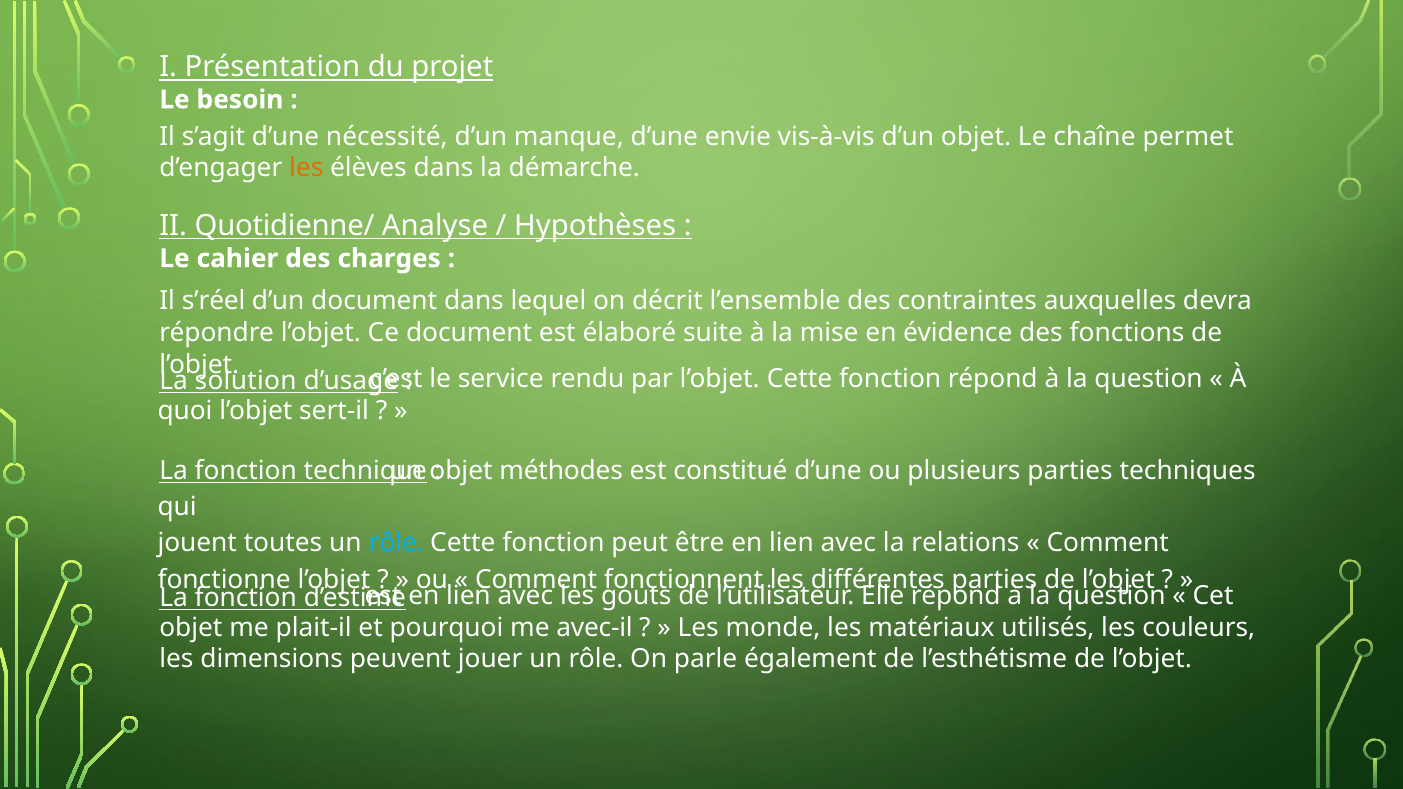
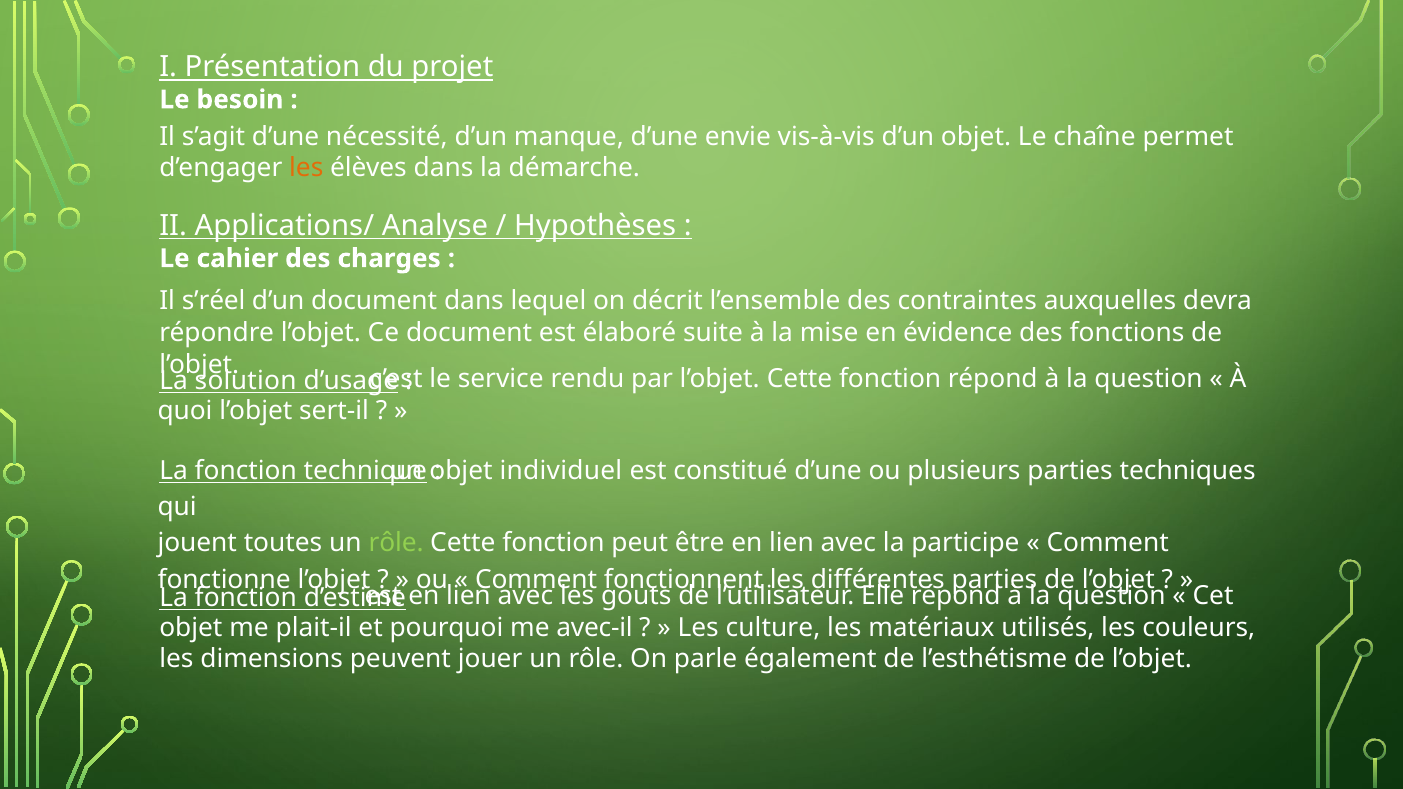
Quotidienne/: Quotidienne/ -> Applications/
méthodes: méthodes -> individuel
rôle at (396, 543) colour: light blue -> light green
relations: relations -> participe
monde: monde -> culture
